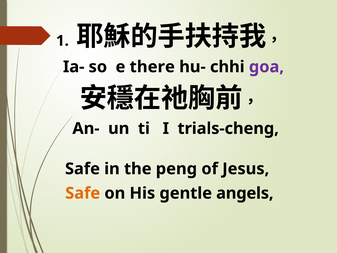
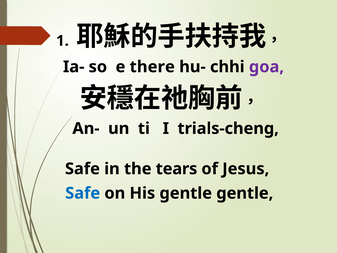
peng: peng -> tears
Safe at (83, 193) colour: orange -> blue
gentle angels: angels -> gentle
